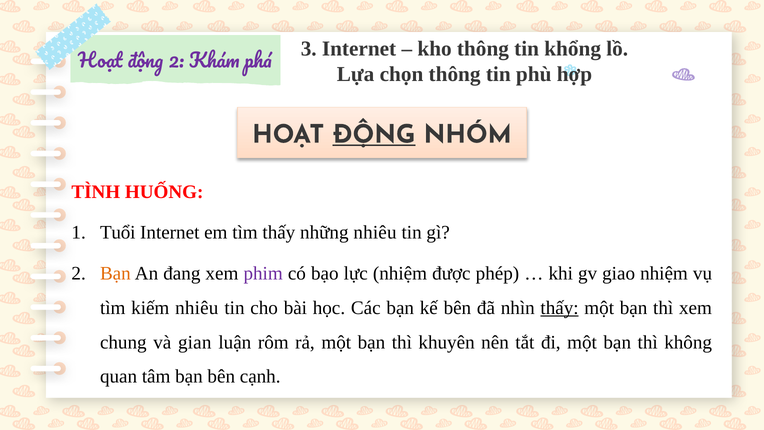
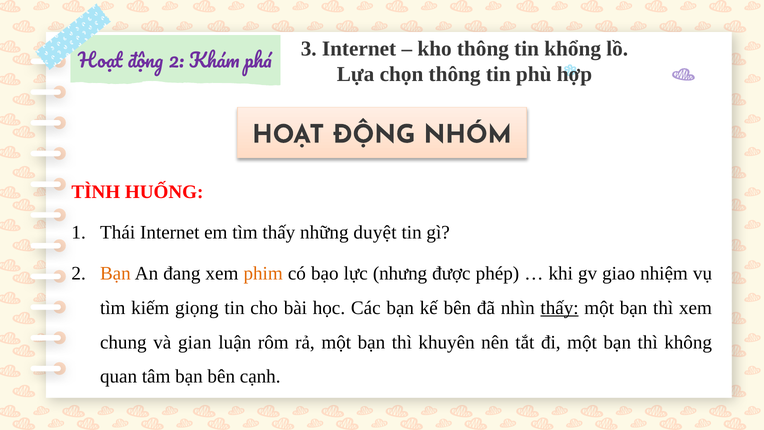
ĐỘNG at (374, 134) underline: present -> none
Tuổi: Tuổi -> Thái
những nhiêu: nhiêu -> duyệt
phim colour: purple -> orange
lực nhiệm: nhiệm -> nhưng
kiếm nhiêu: nhiêu -> giọng
